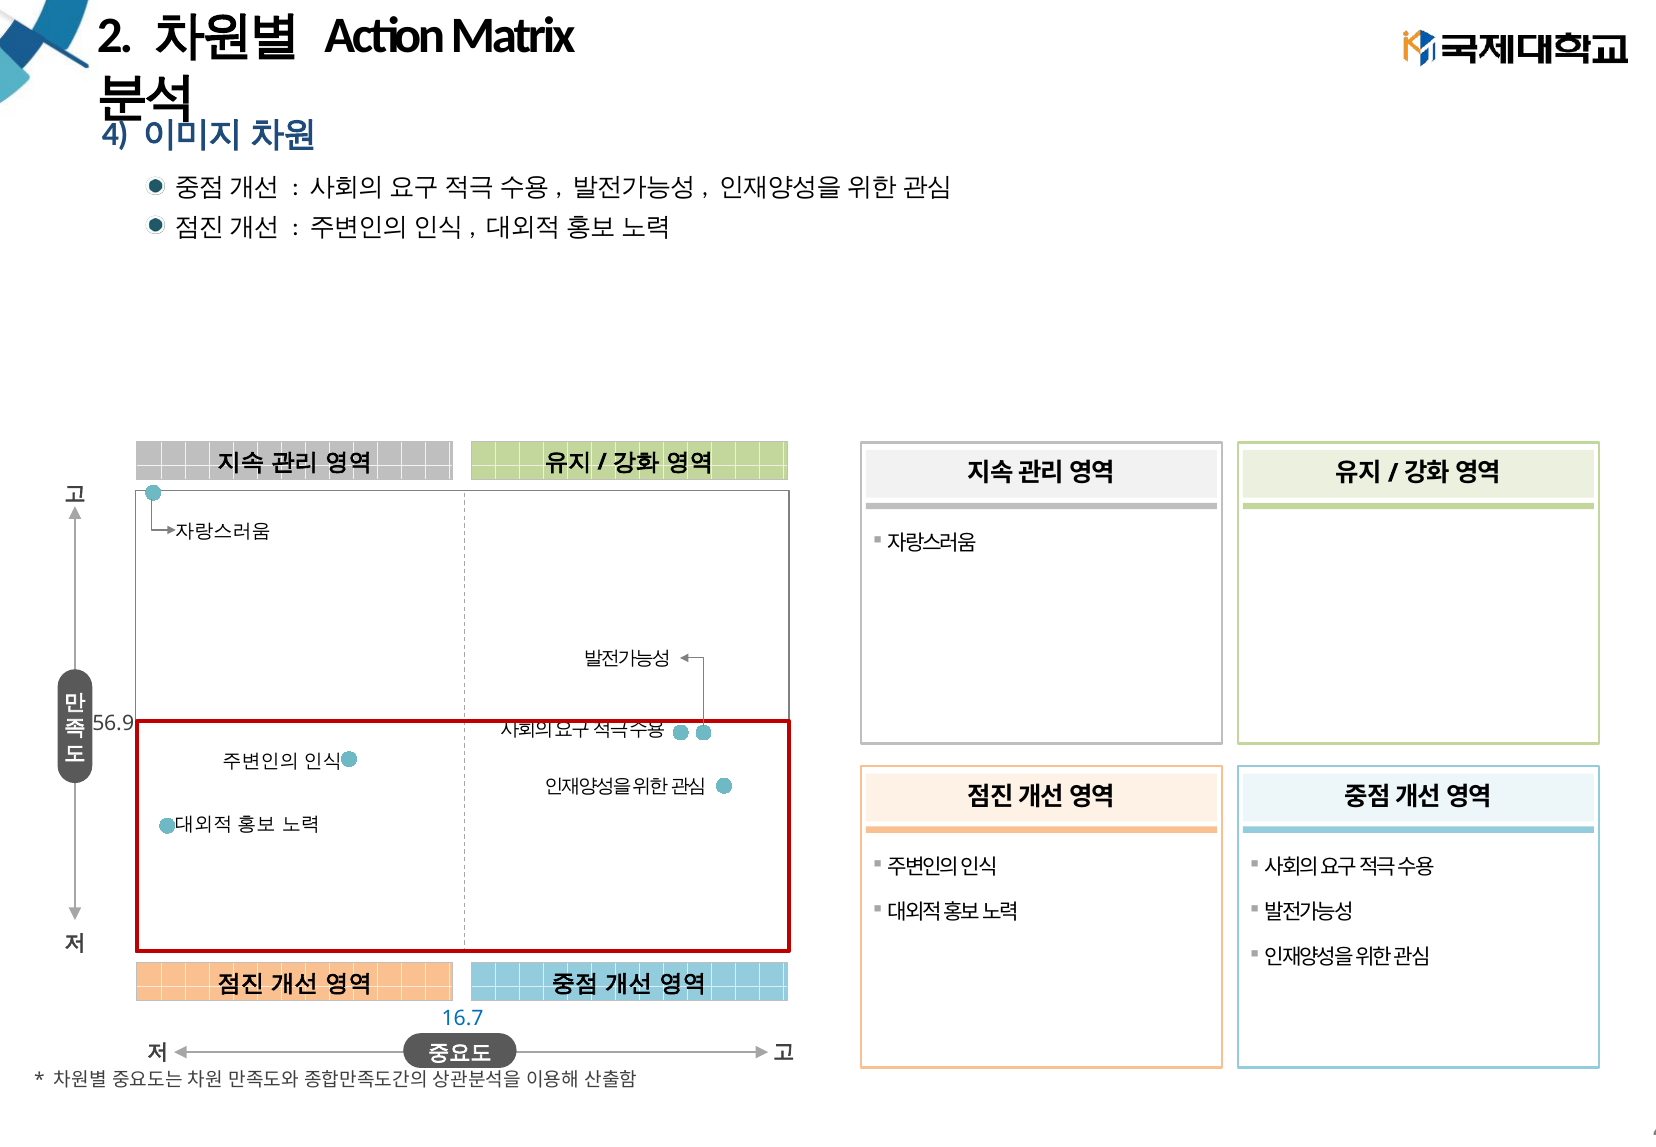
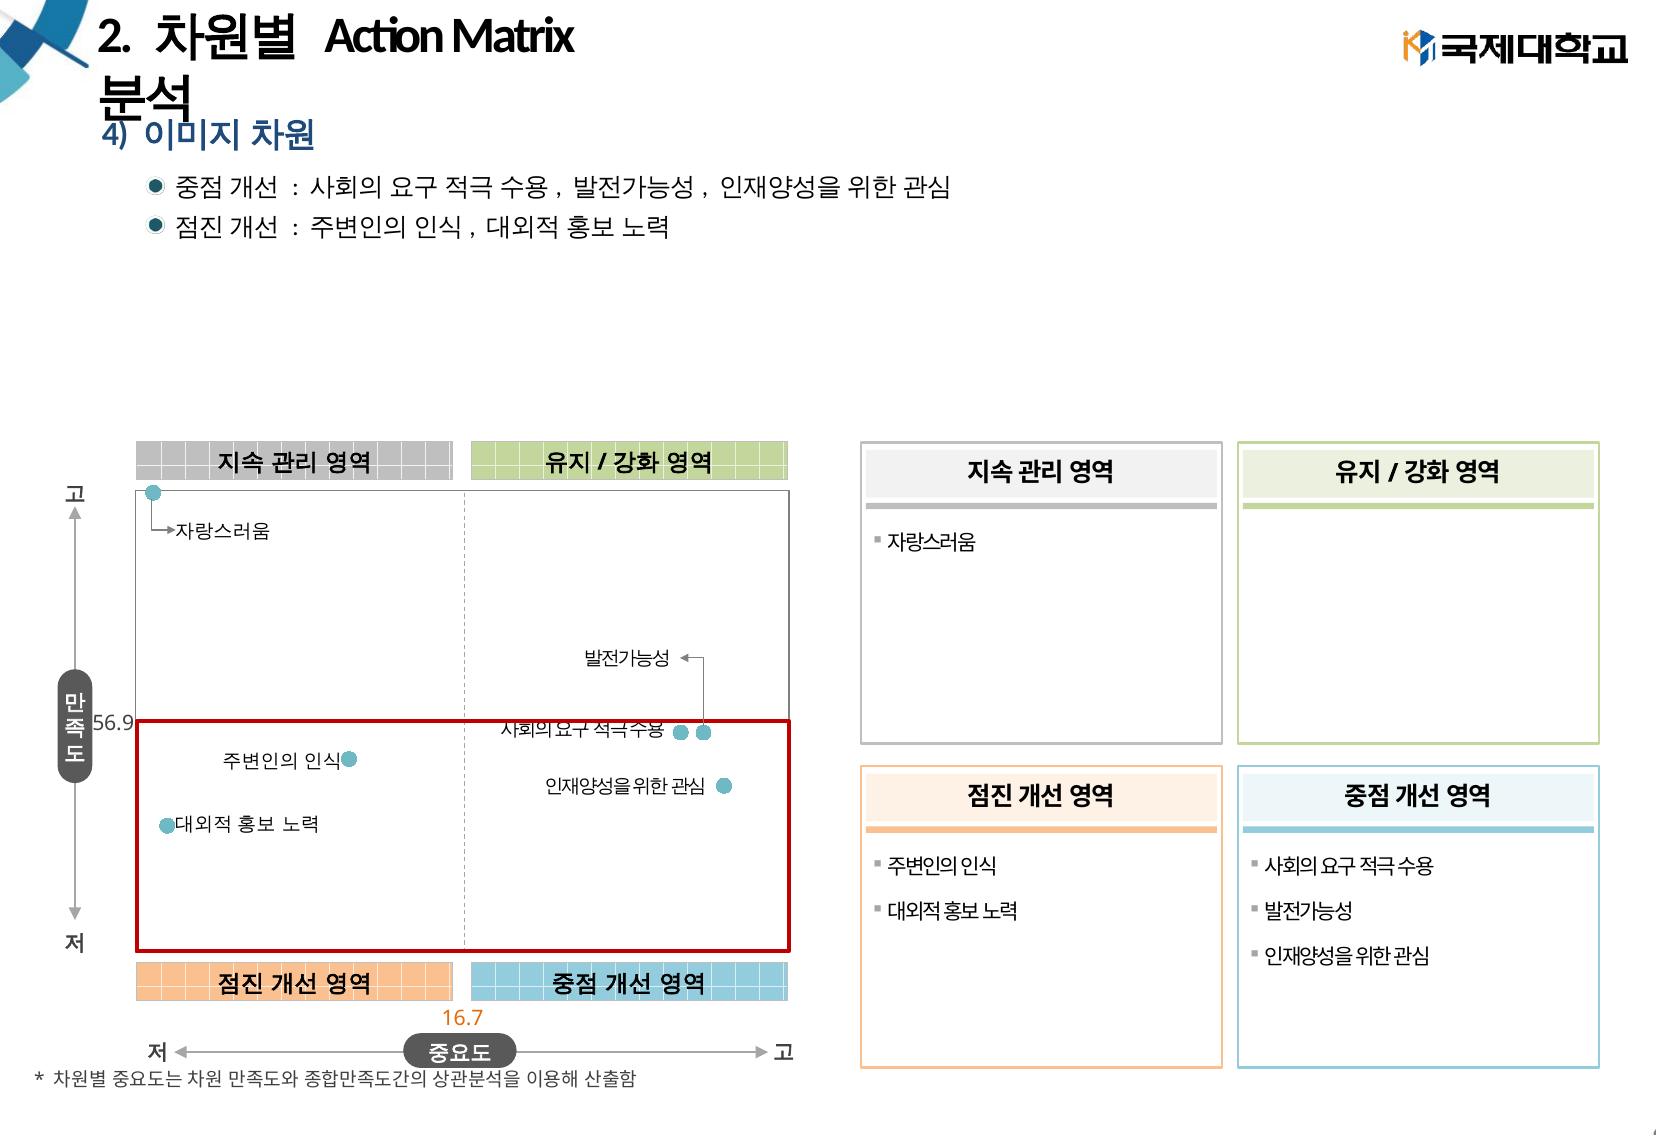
16.7 colour: blue -> orange
